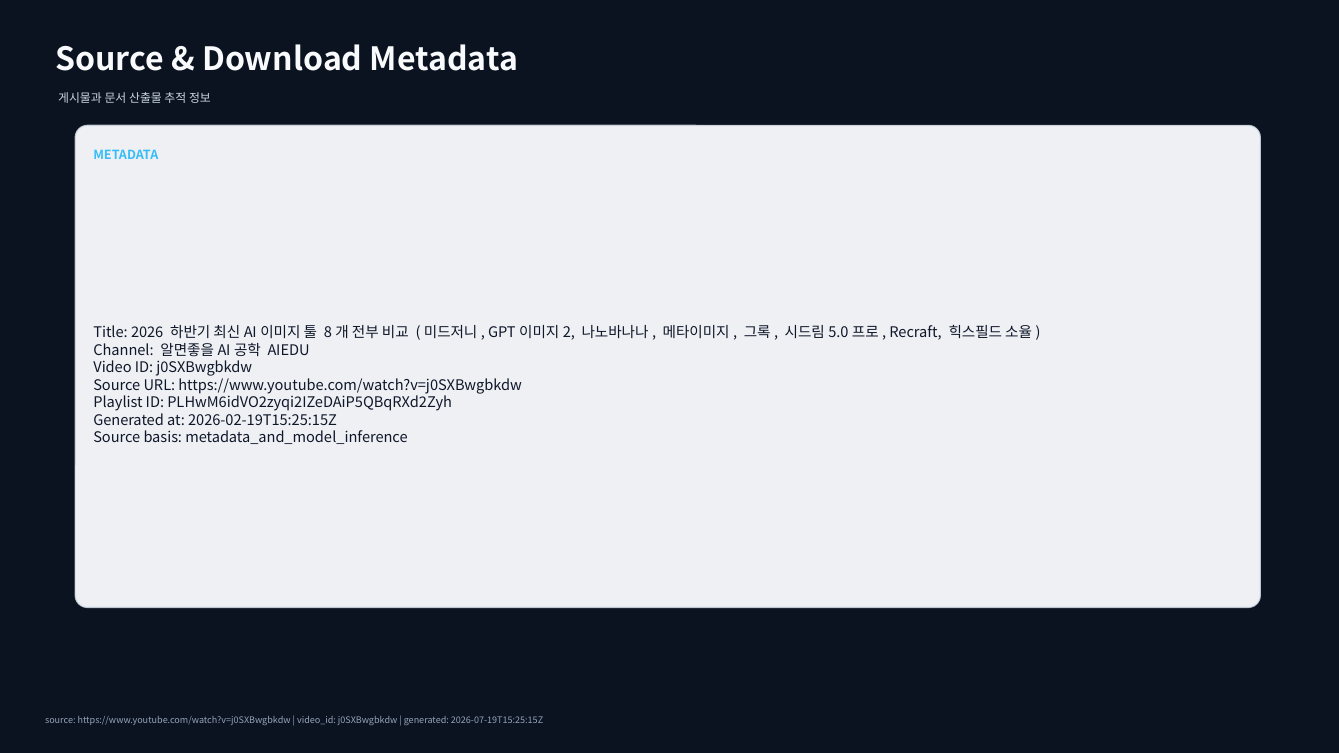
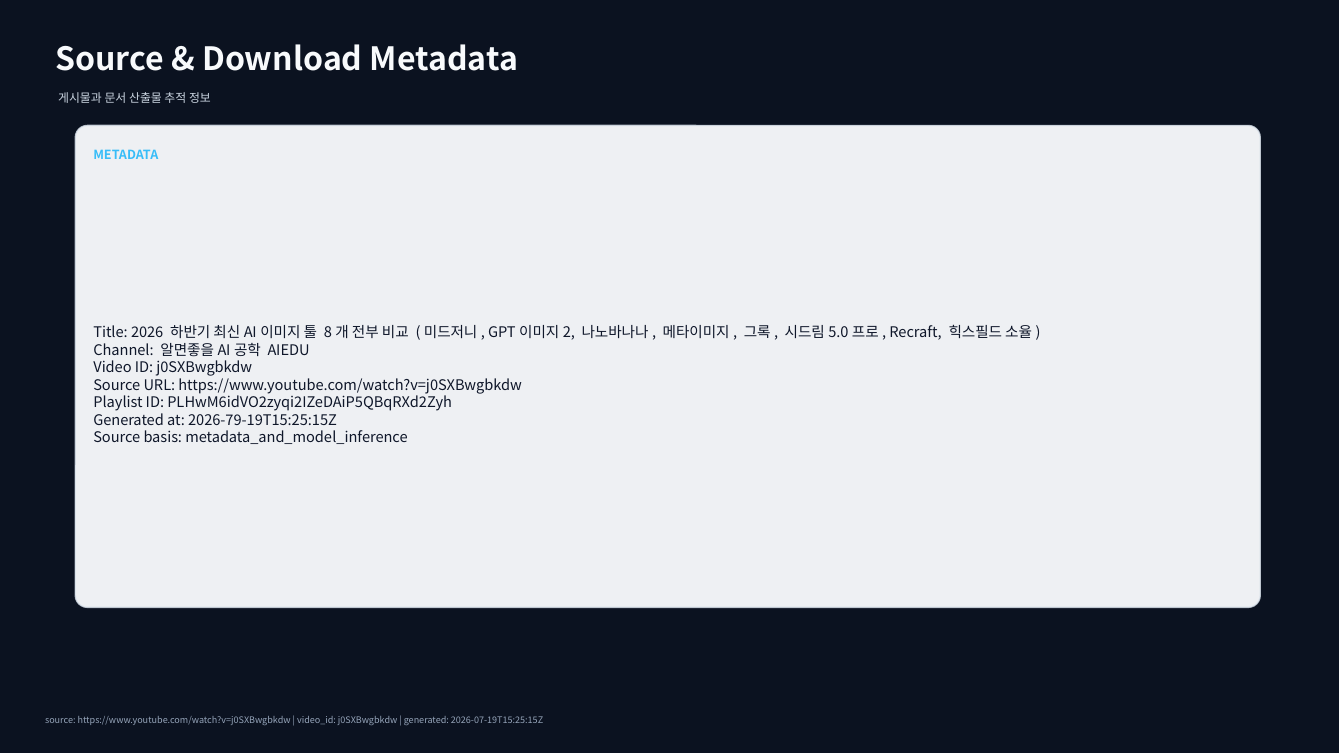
2026-02-19T15:25:15Z: 2026-02-19T15:25:15Z -> 2026-79-19T15:25:15Z
